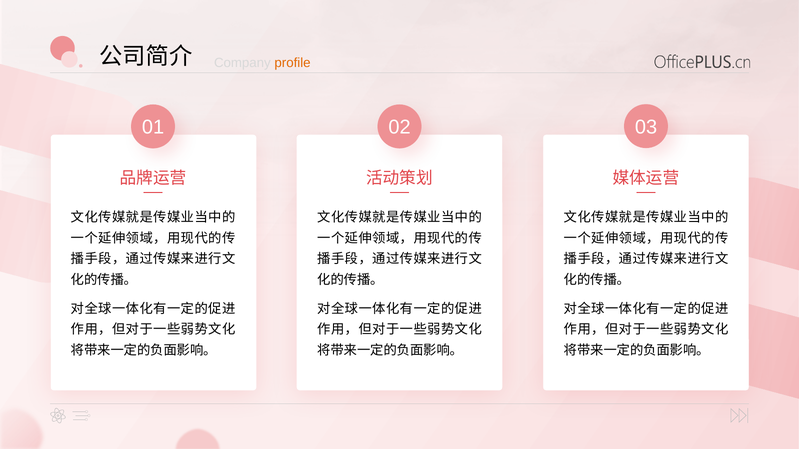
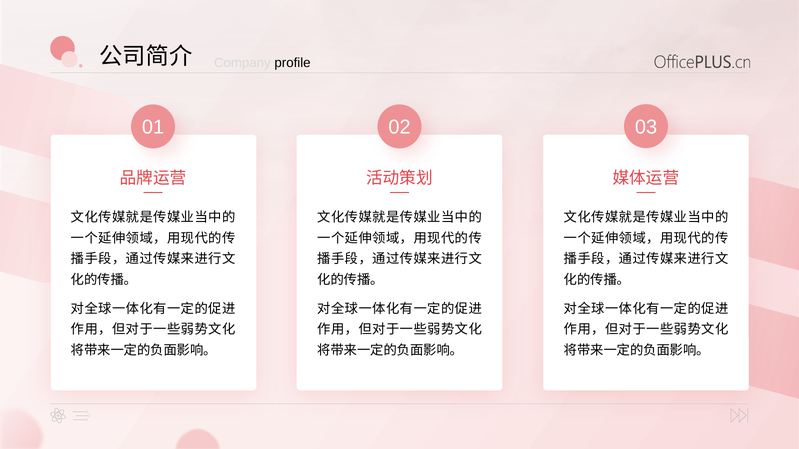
profile colour: orange -> black
